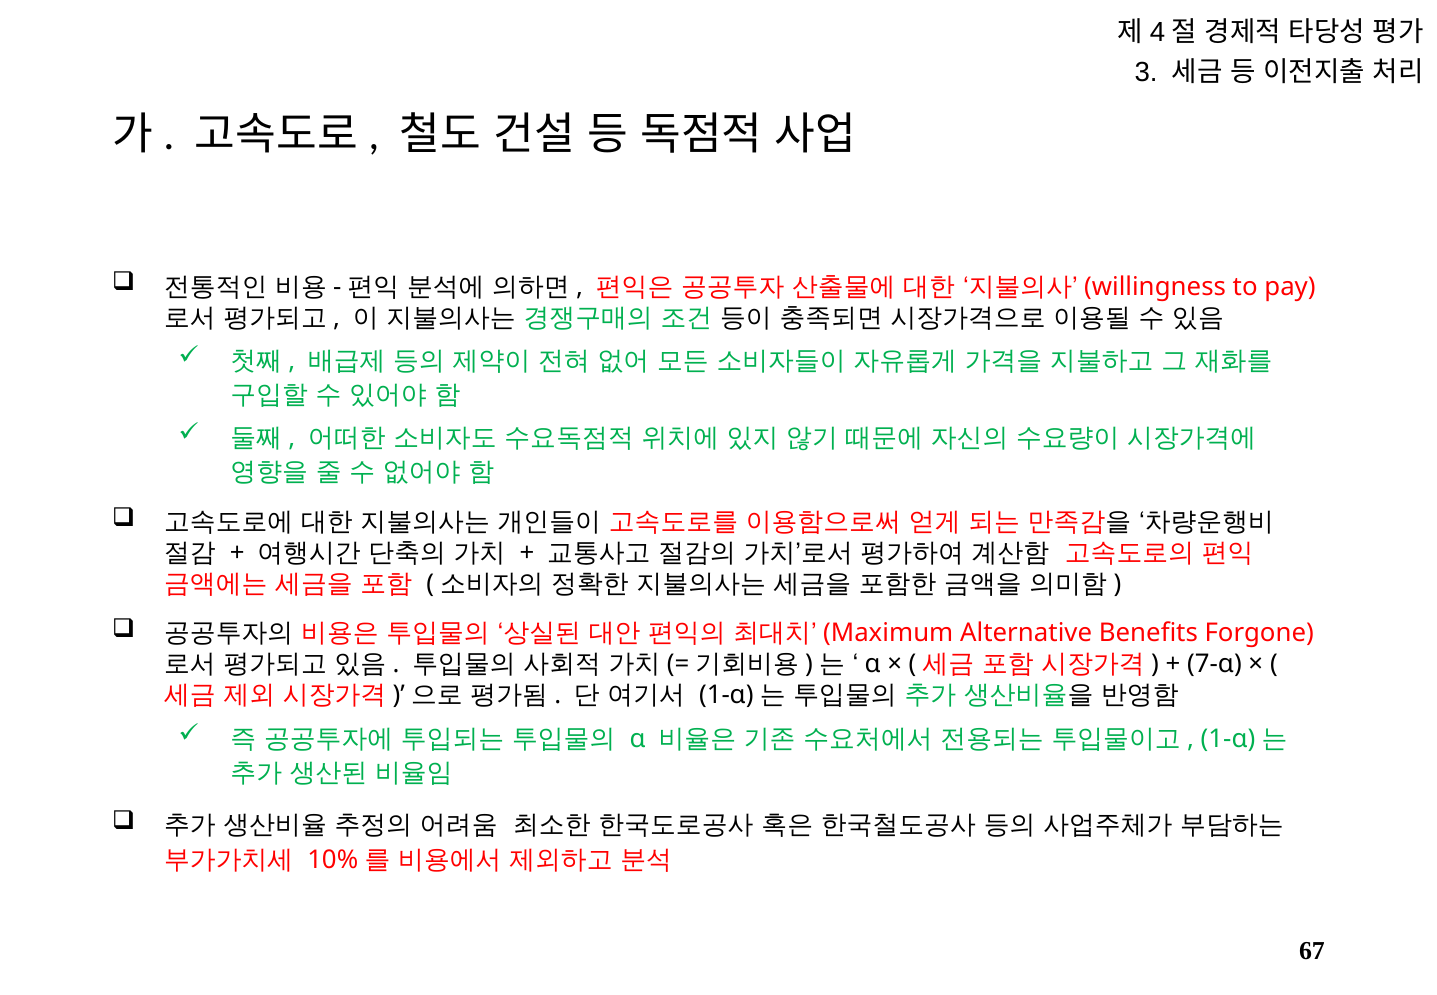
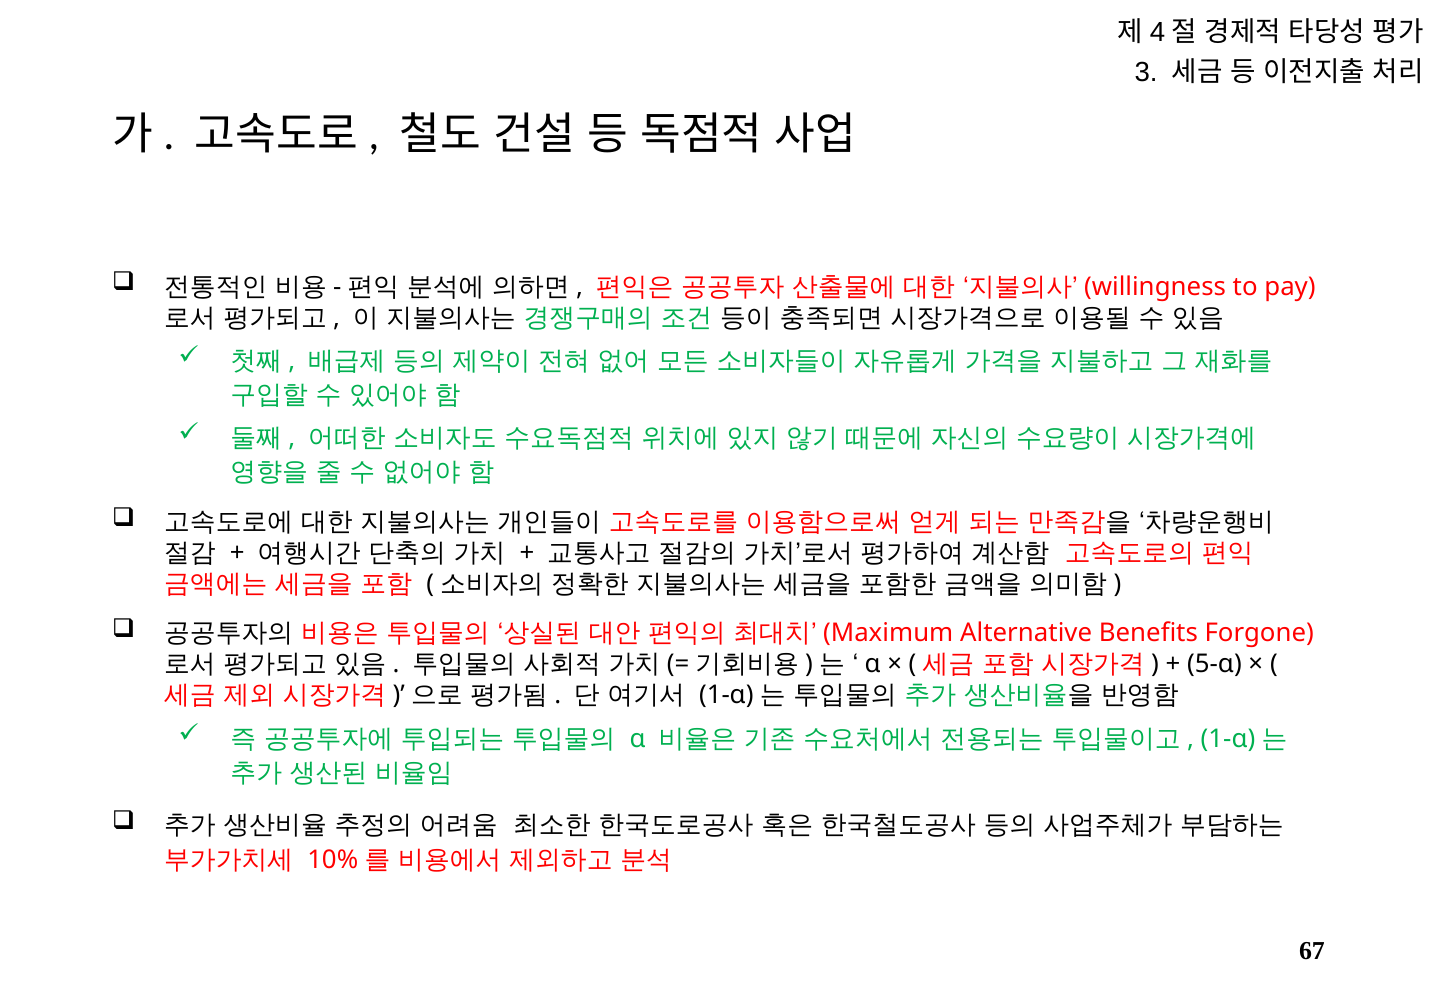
7-α: 7-α -> 5-α
